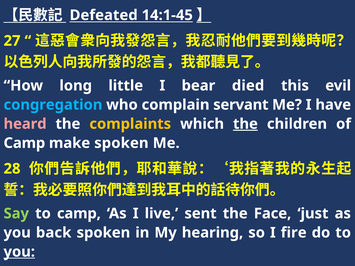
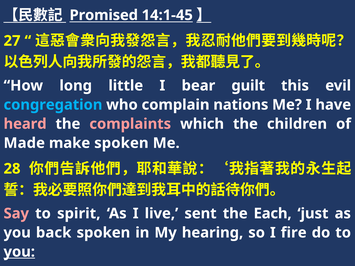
Defeated: Defeated -> Promised
died: died -> guilt
servant: servant -> nations
complaints colour: yellow -> pink
the at (245, 124) underline: present -> none
Camp at (24, 143): Camp -> Made
Say colour: light green -> pink
to camp: camp -> spirit
Face: Face -> Each
